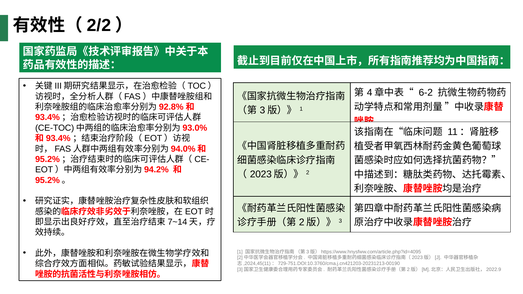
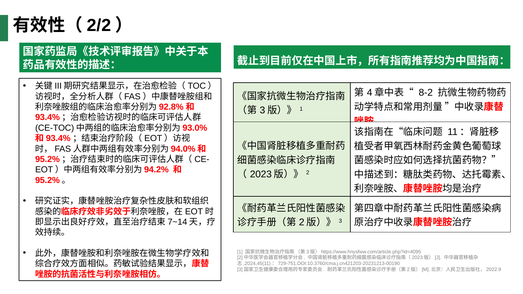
6-2: 6-2 -> 8-2
